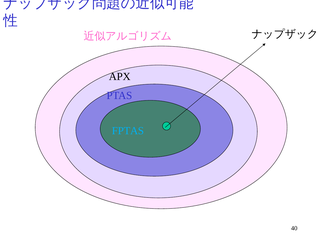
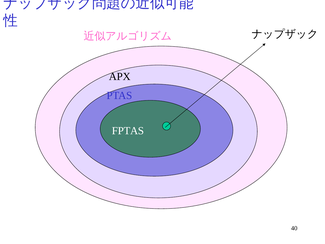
FPTAS colour: light blue -> white
